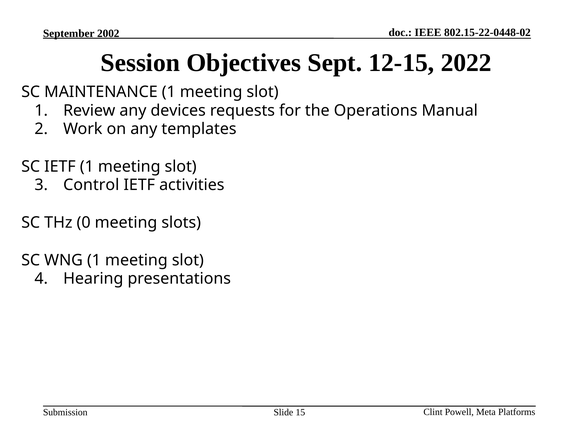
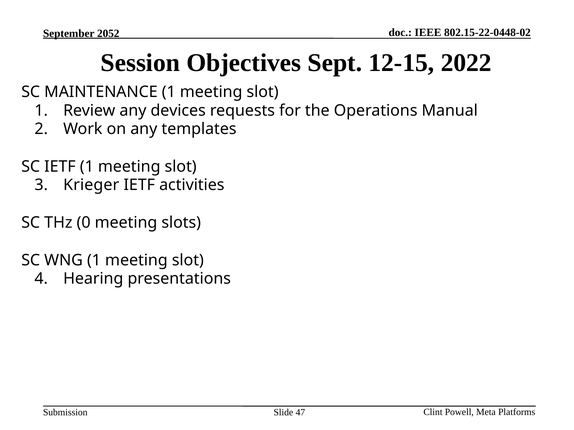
2002: 2002 -> 2052
Control: Control -> Krieger
15: 15 -> 47
